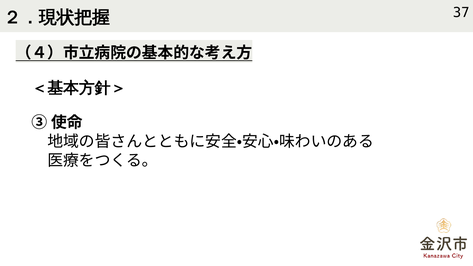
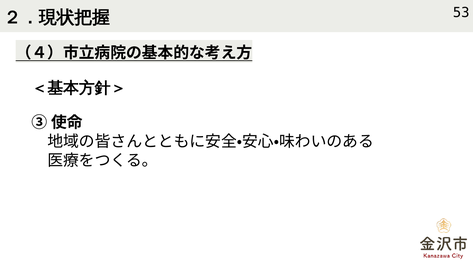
37: 37 -> 53
